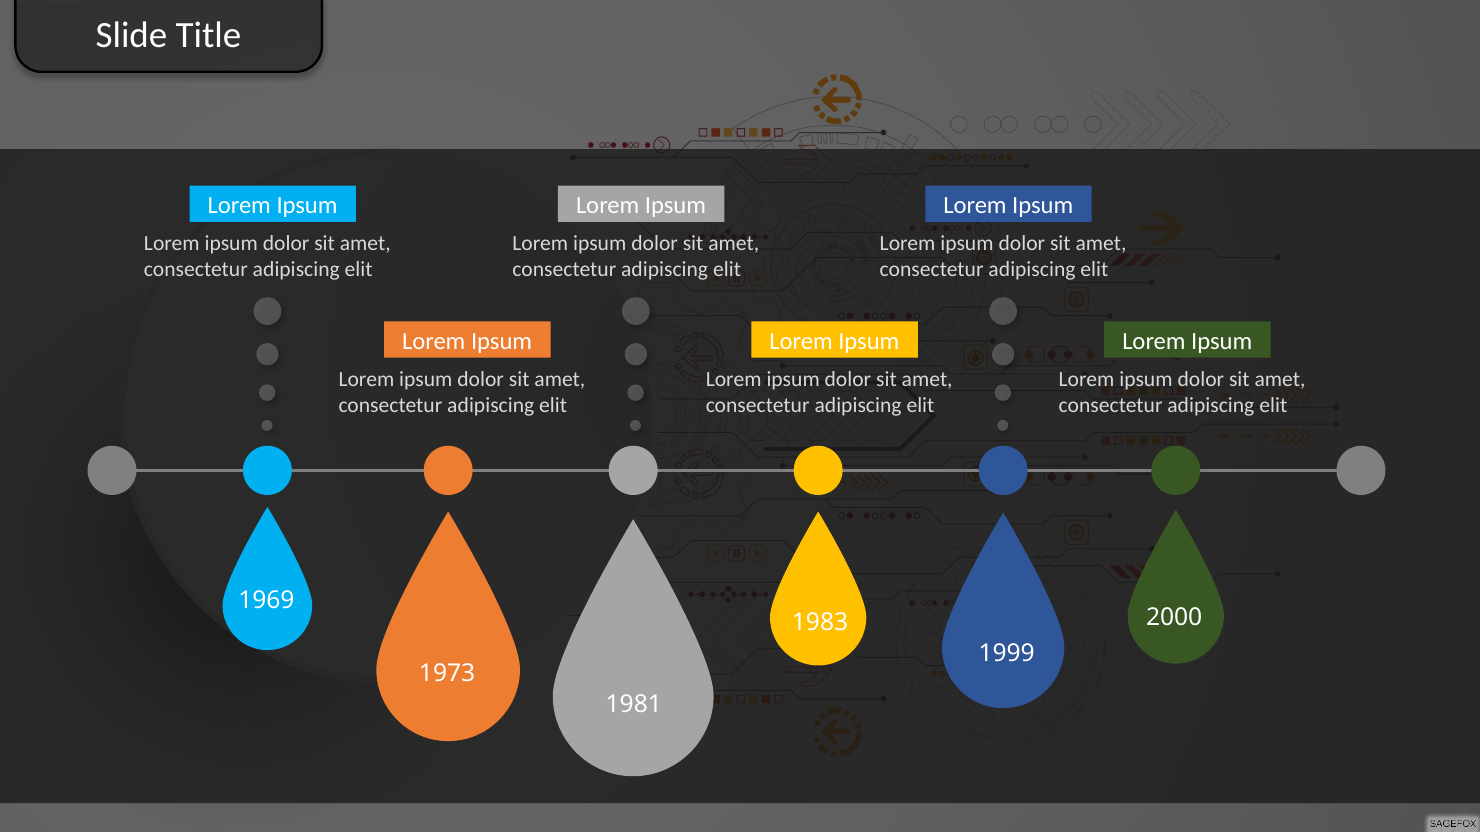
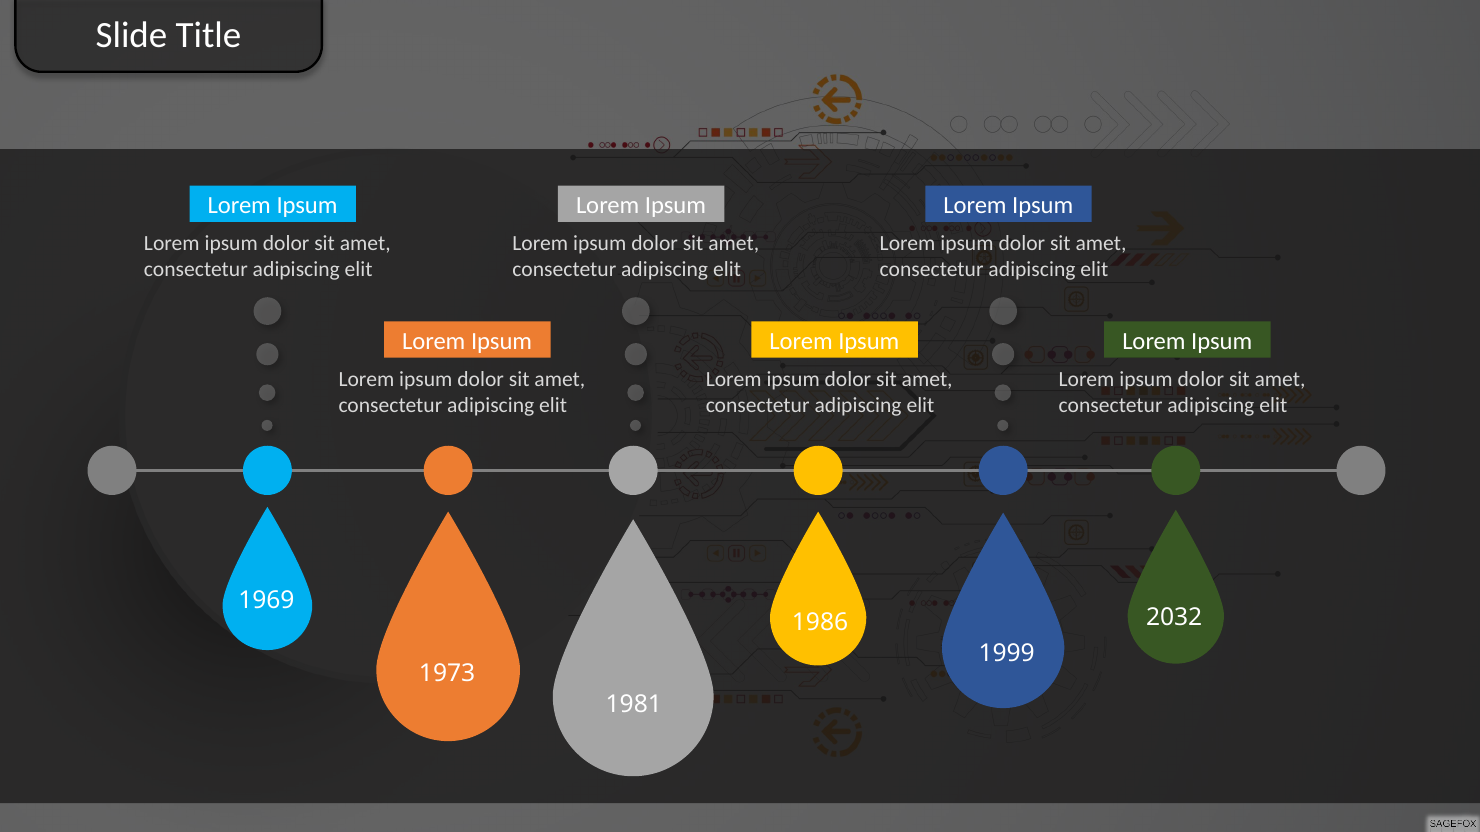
2000: 2000 -> 2032
1983: 1983 -> 1986
